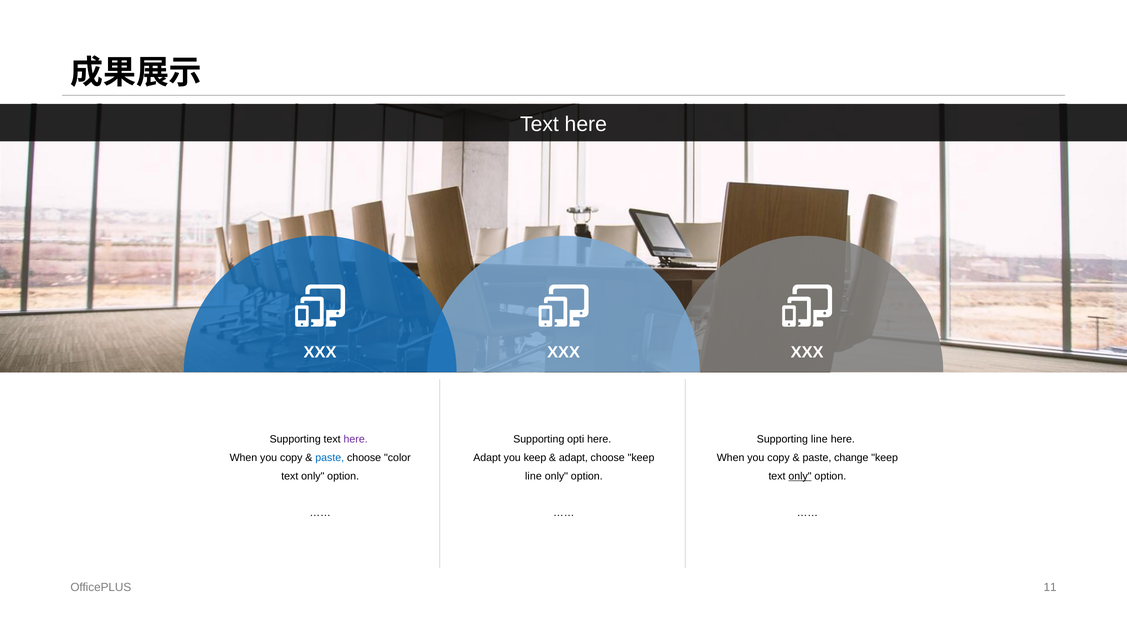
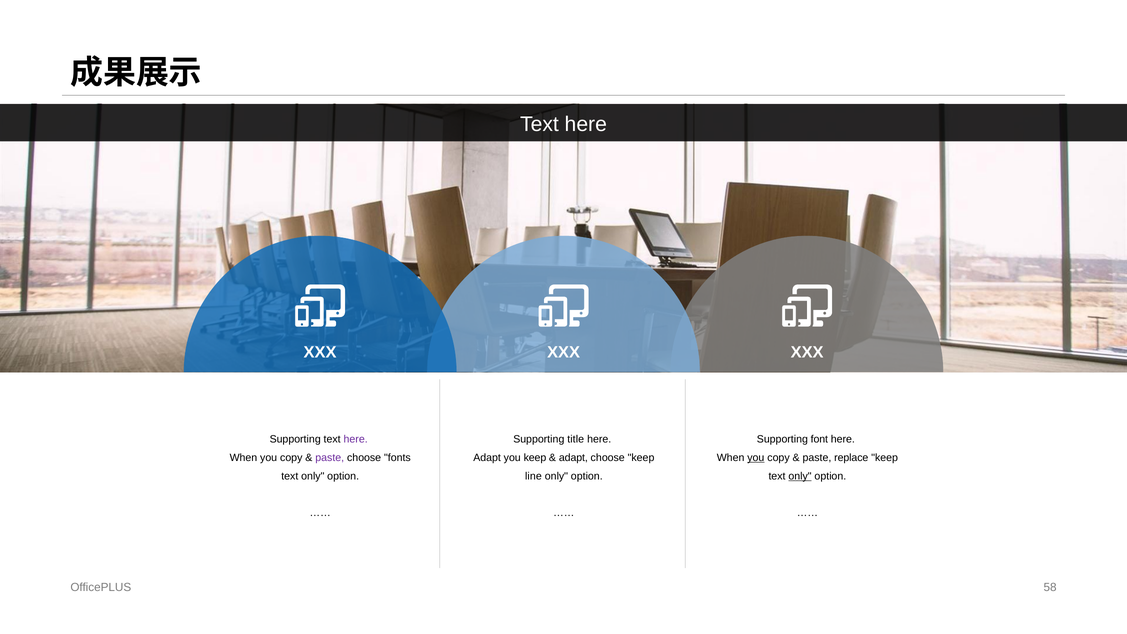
opti: opti -> title
Supporting line: line -> font
paste at (330, 458) colour: blue -> purple
color: color -> fonts
you at (756, 458) underline: none -> present
change: change -> replace
11: 11 -> 58
